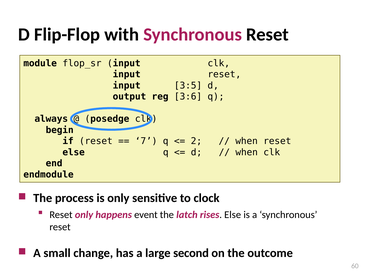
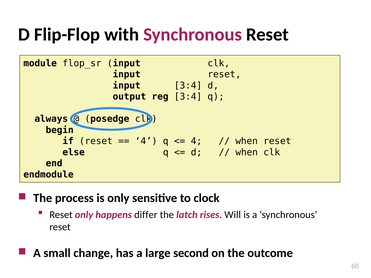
input 3:5: 3:5 -> 3:4
reg 3:6: 3:6 -> 3:4
7 at (146, 141): 7 -> 4
2 at (196, 141): 2 -> 4
event: event -> differ
rises Else: Else -> Will
